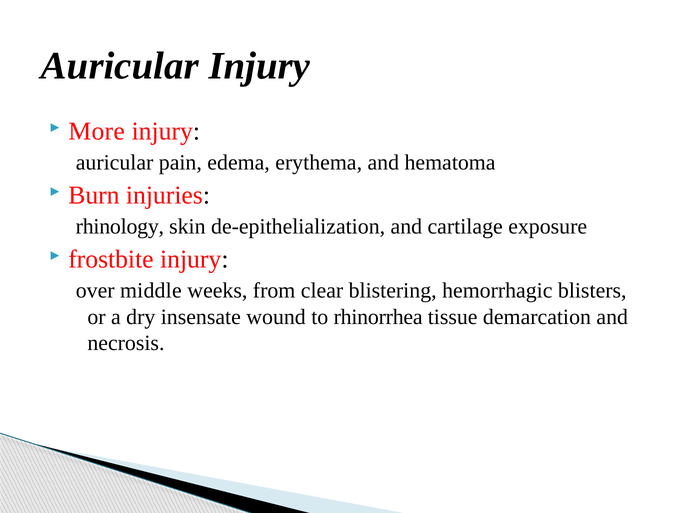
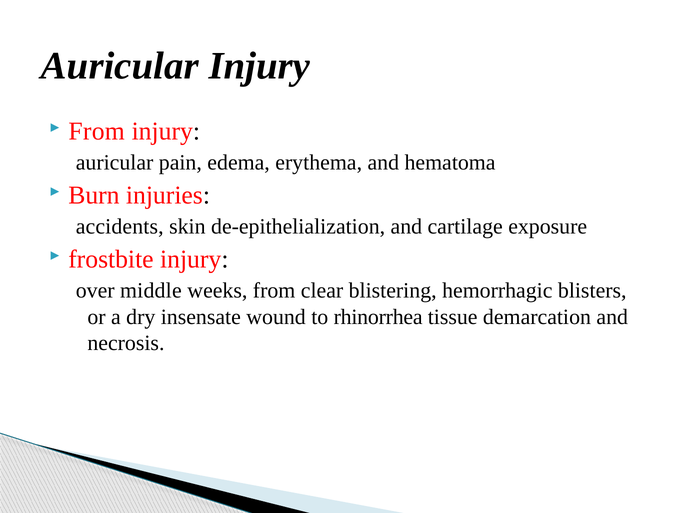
More at (97, 131): More -> From
rhinology: rhinology -> accidents
